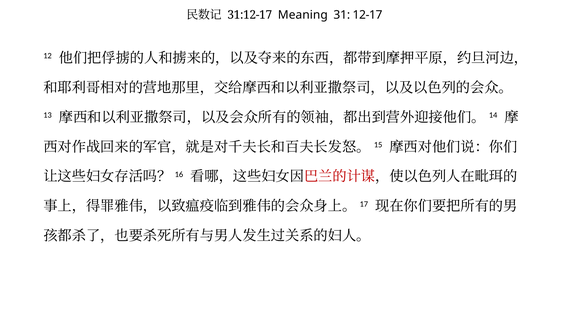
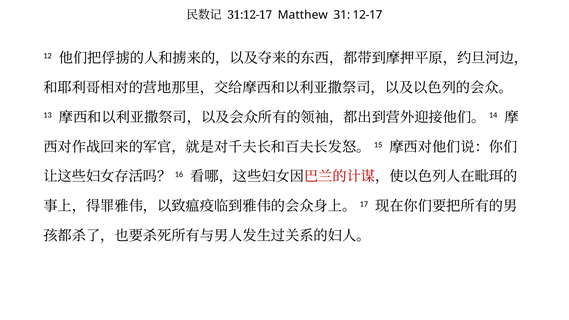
Meaning: Meaning -> Matthew
